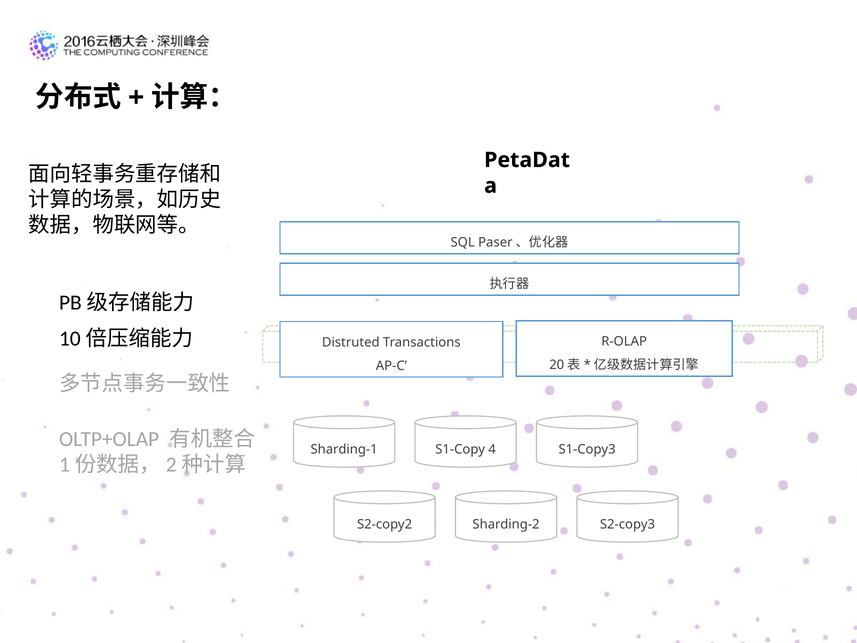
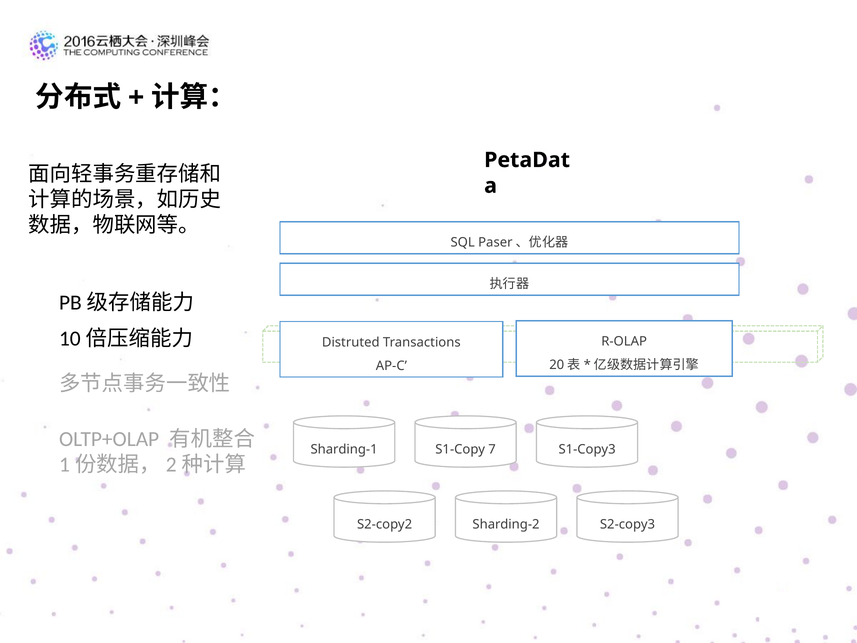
4: 4 -> 7
